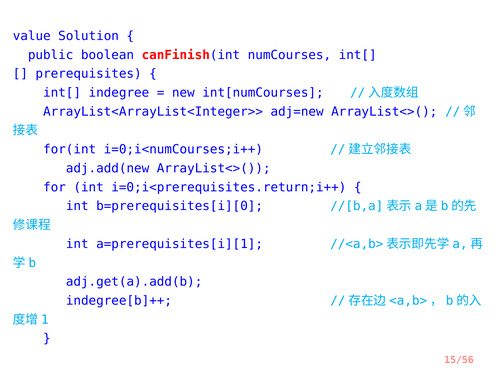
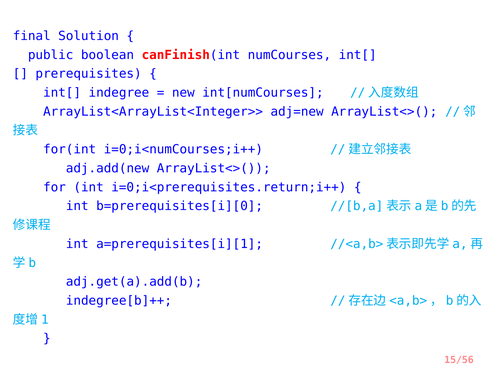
value: value -> final
